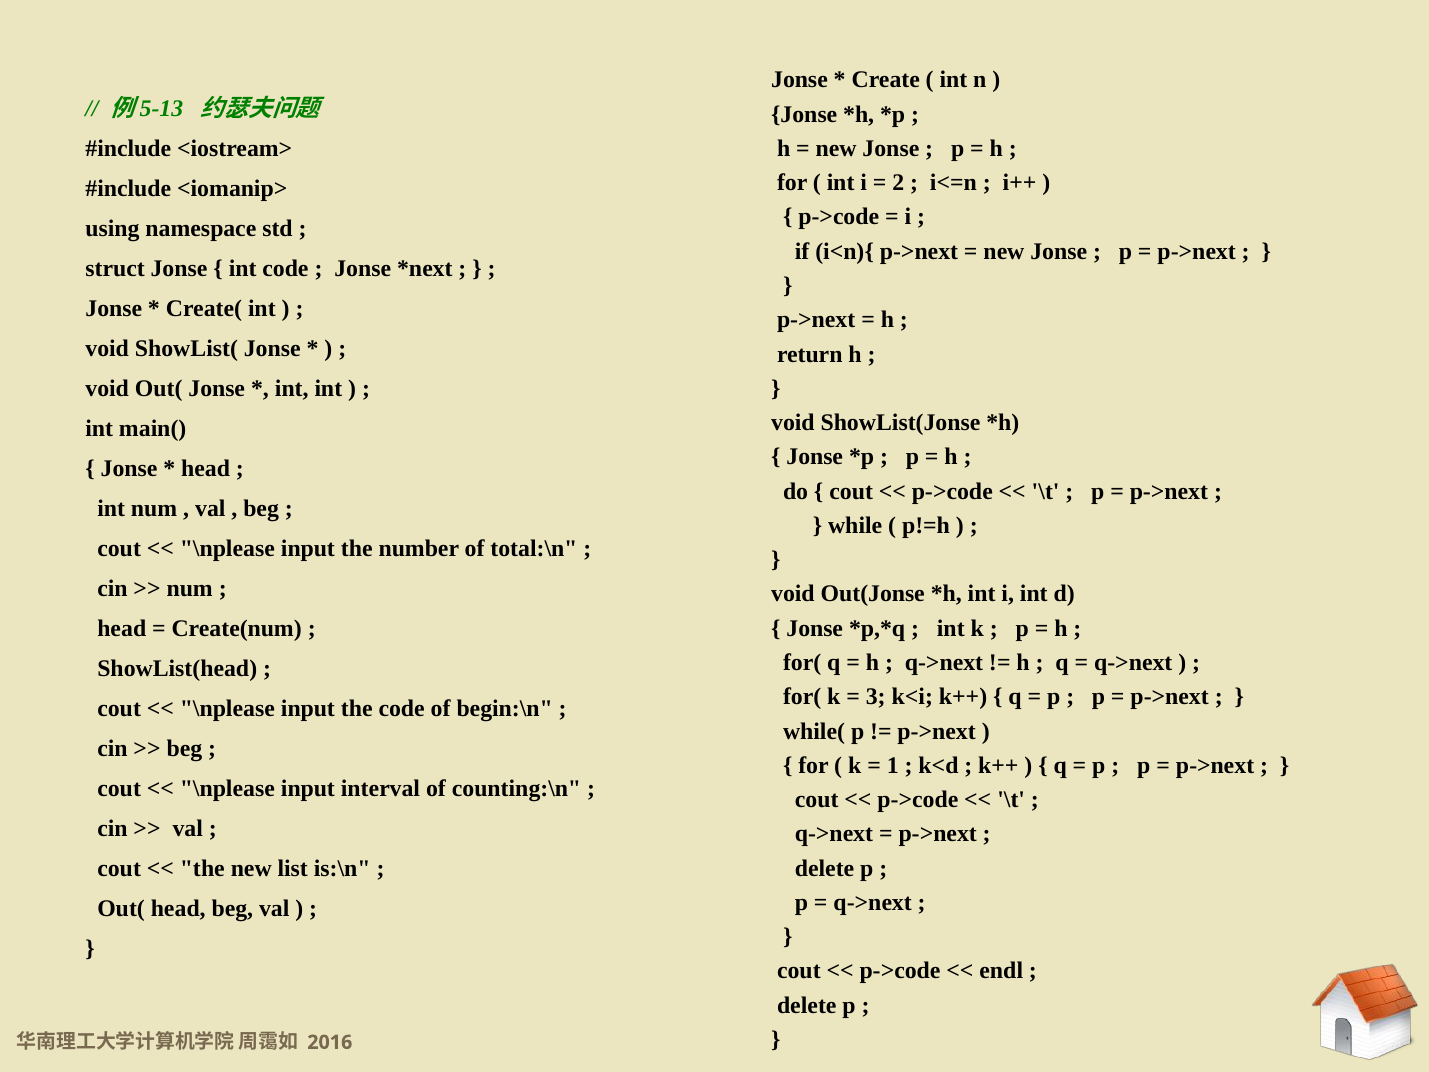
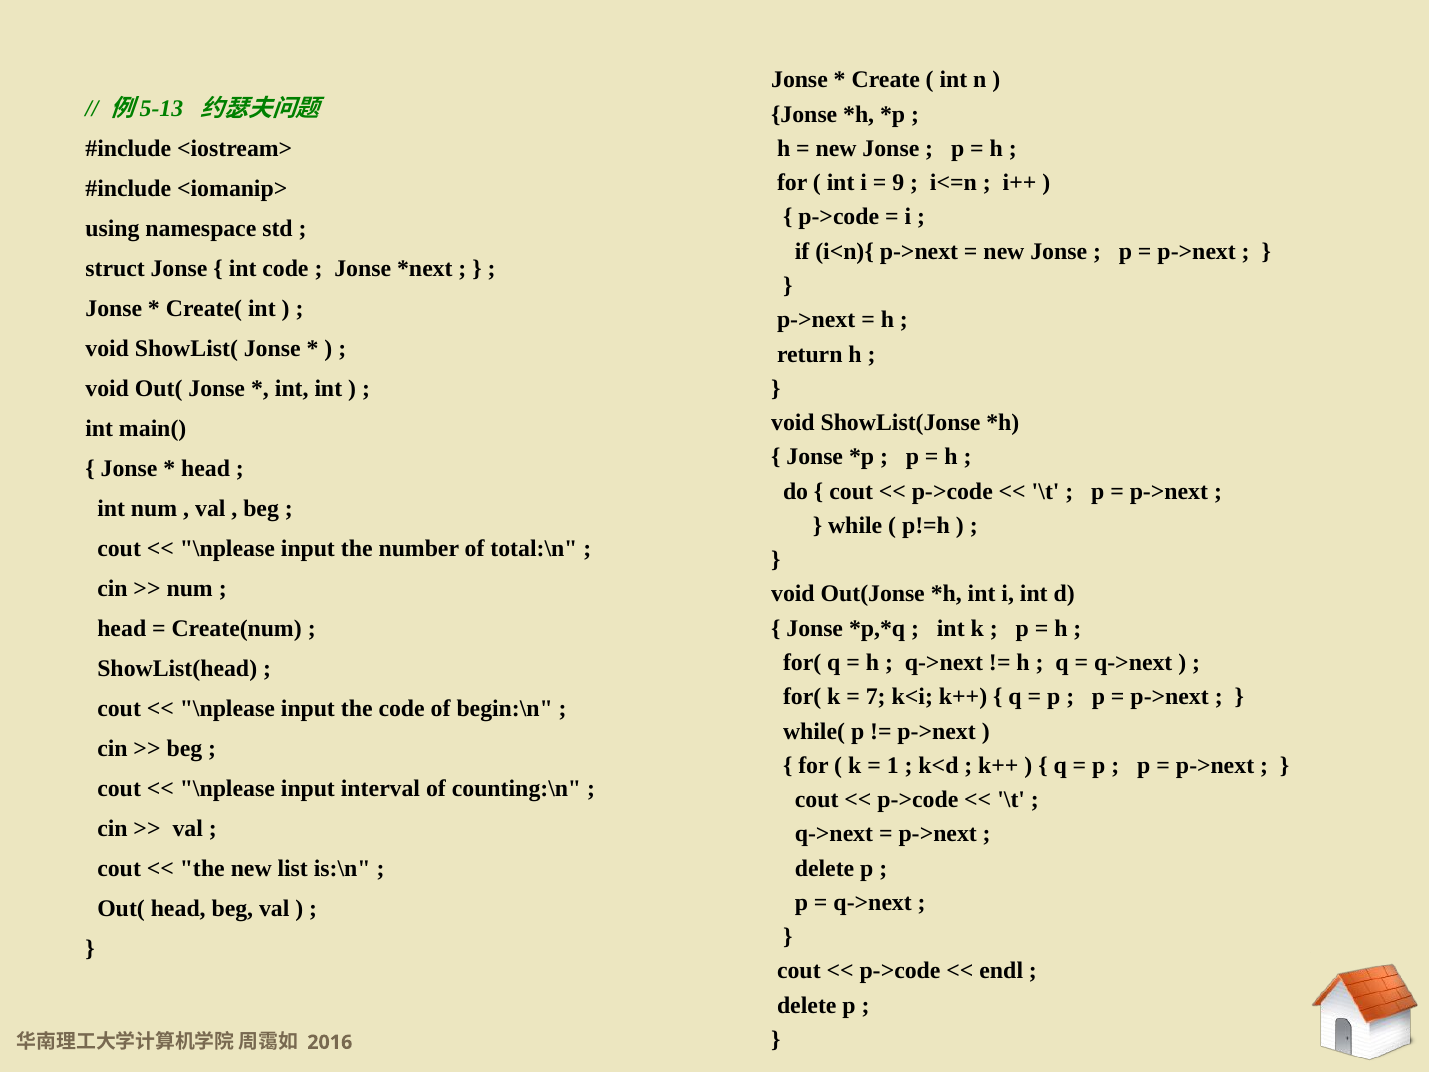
2: 2 -> 9
3: 3 -> 7
